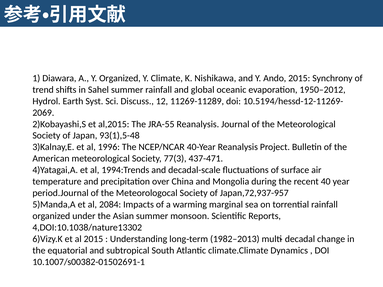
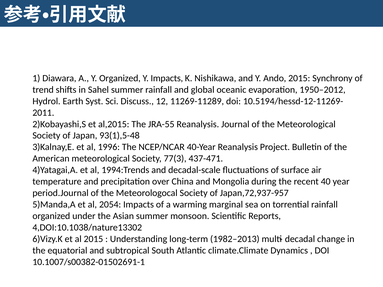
Y Climate: Climate -> Impacts
2069: 2069 -> 2011
2084: 2084 -> 2054
